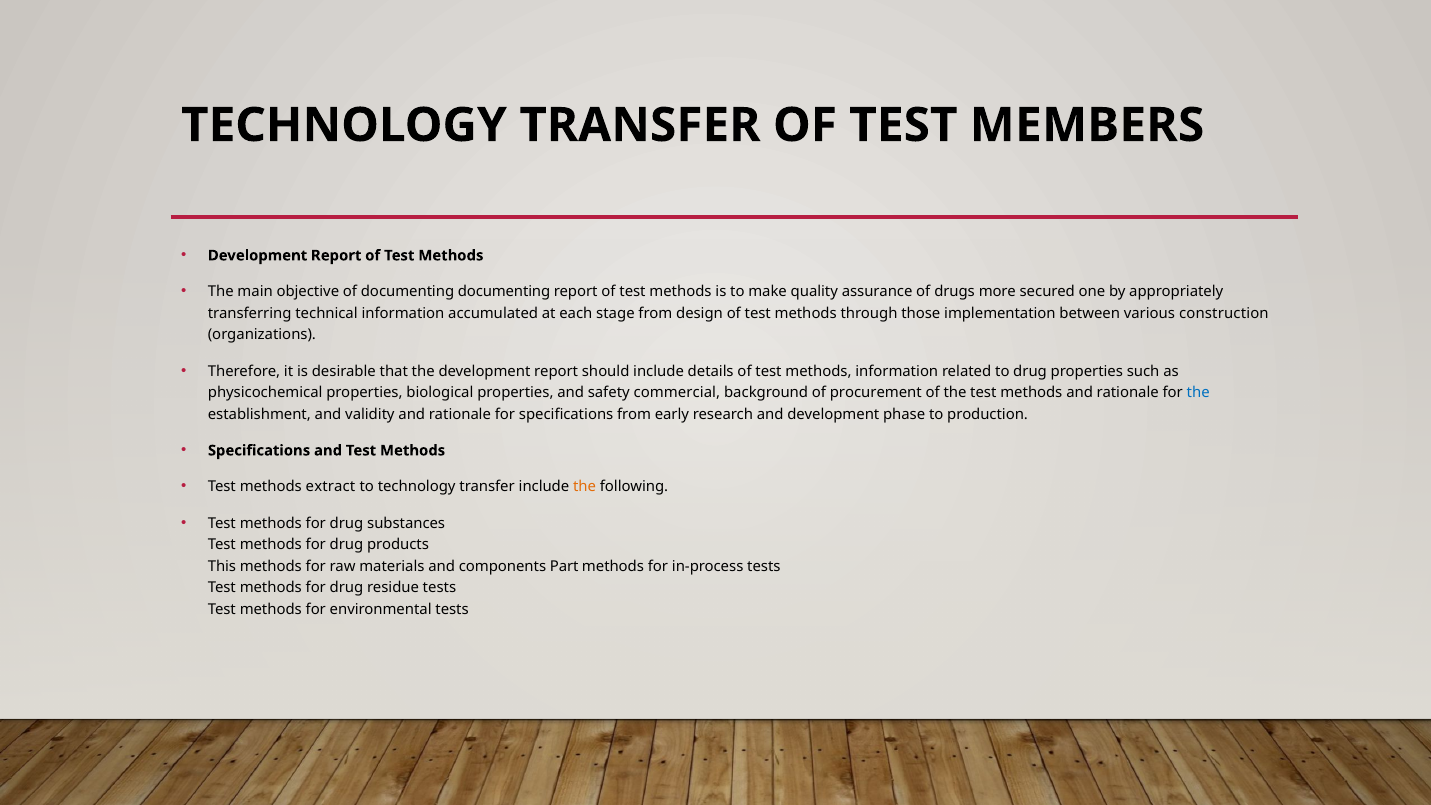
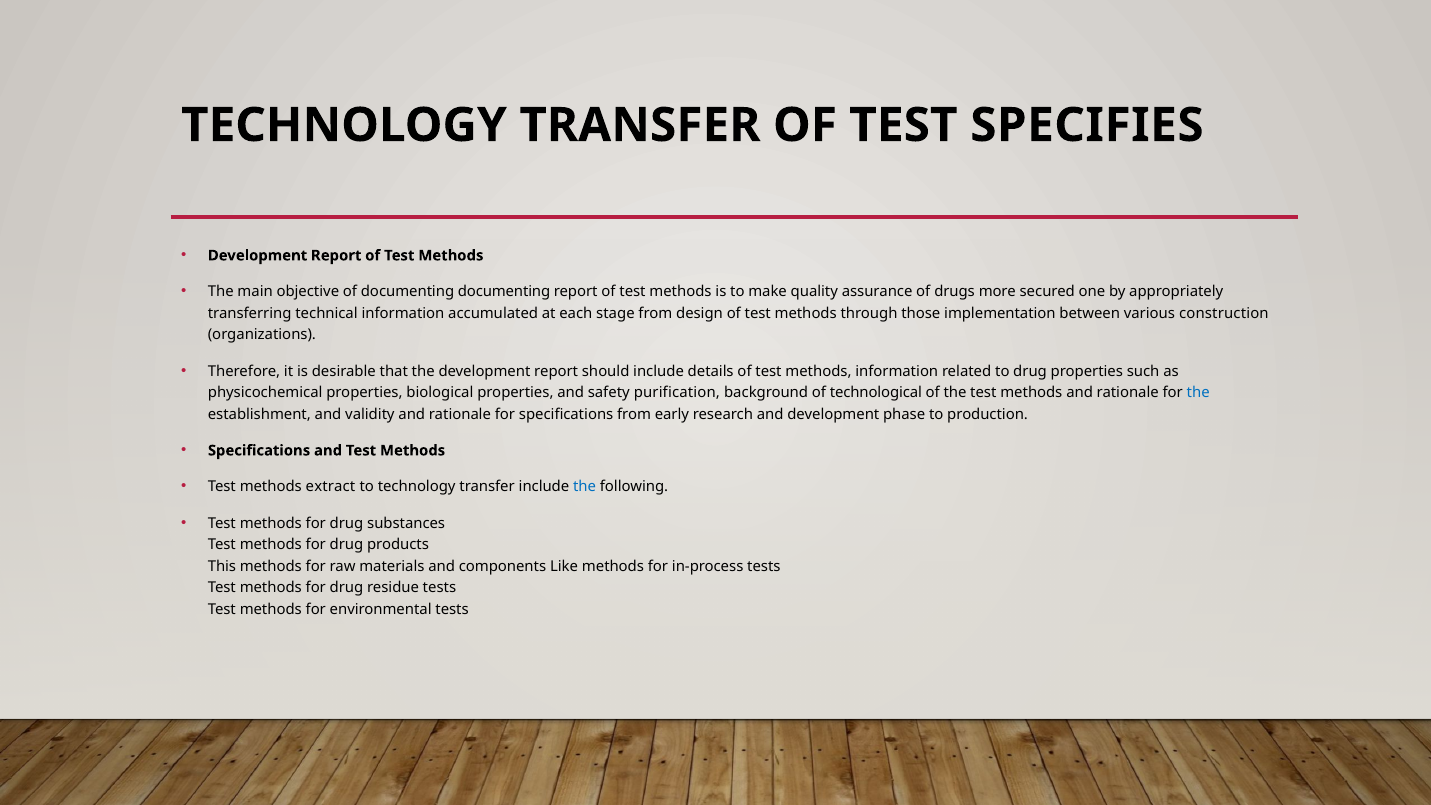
MEMBERS: MEMBERS -> SPECIFIES
commercial: commercial -> purification
procurement: procurement -> technological
the at (585, 487) colour: orange -> blue
Part: Part -> Like
